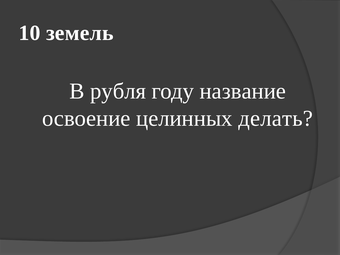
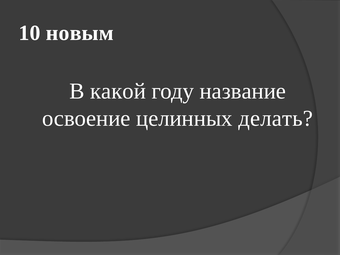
земель: земель -> новым
рубля: рубля -> какой
